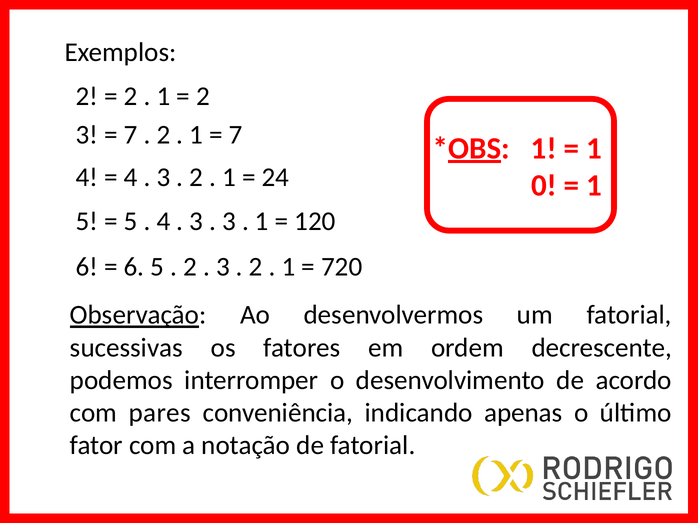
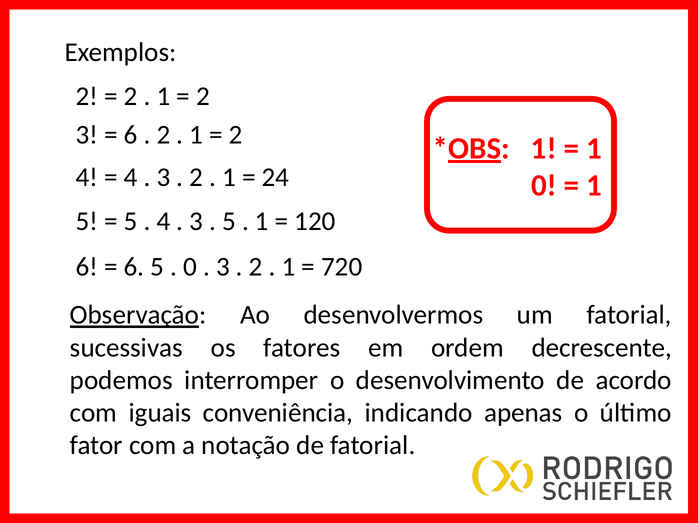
7 at (131, 135): 7 -> 6
7 at (236, 135): 7 -> 2
3 at (229, 221): 3 -> 5
2 at (190, 267): 2 -> 0
pares: pares -> iguais
